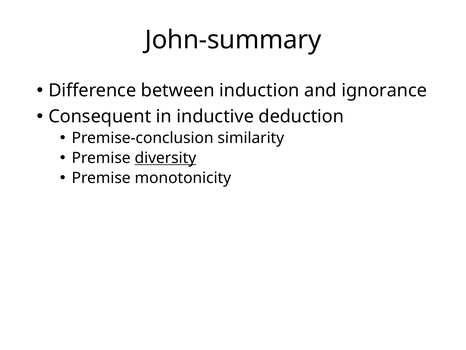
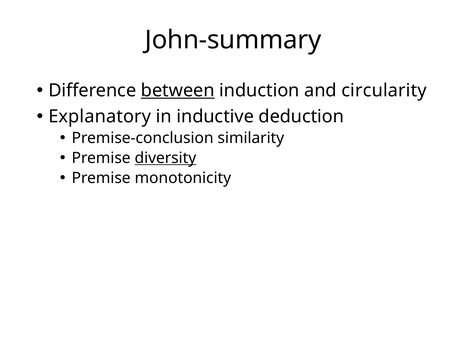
between underline: none -> present
ignorance: ignorance -> circularity
Consequent: Consequent -> Explanatory
